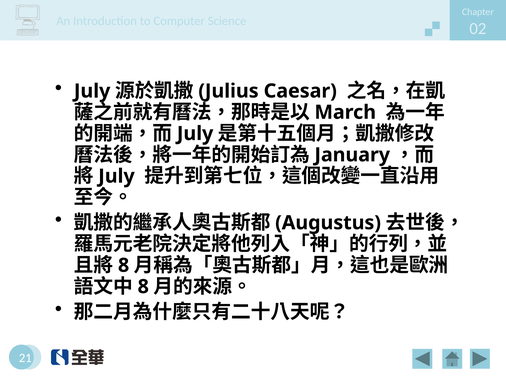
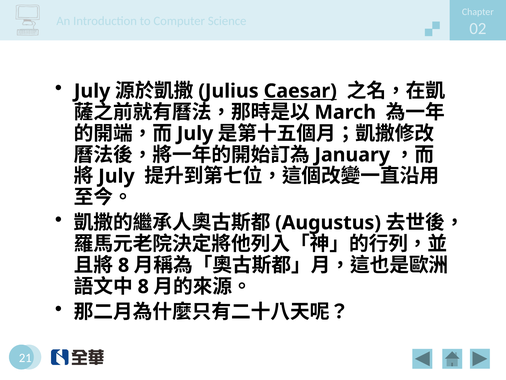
Caesar underline: none -> present
